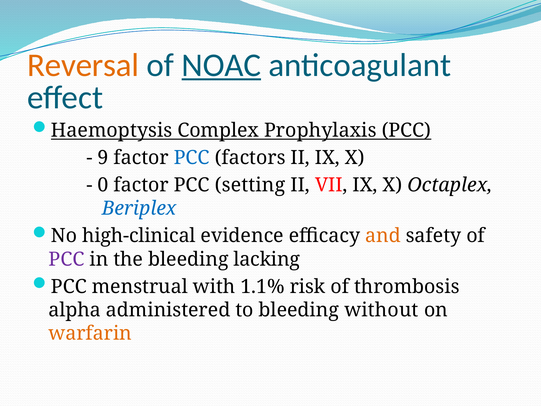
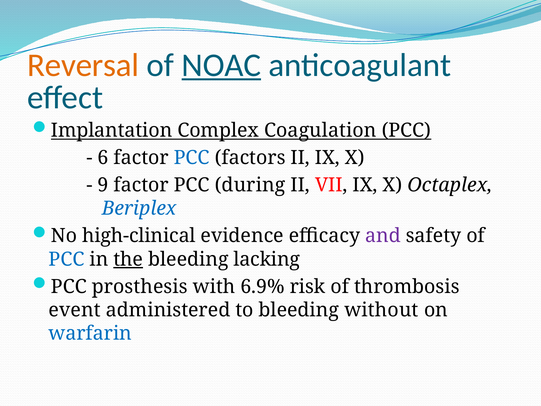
Haemoptysis: Haemoptysis -> Implantation
Prophylaxis: Prophylaxis -> Coagulation
9: 9 -> 6
0: 0 -> 9
setting: setting -> during
and colour: orange -> purple
PCC at (66, 259) colour: purple -> blue
the underline: none -> present
menstrual: menstrual -> prosthesis
1.1%: 1.1% -> 6.9%
alpha: alpha -> event
warfarin colour: orange -> blue
